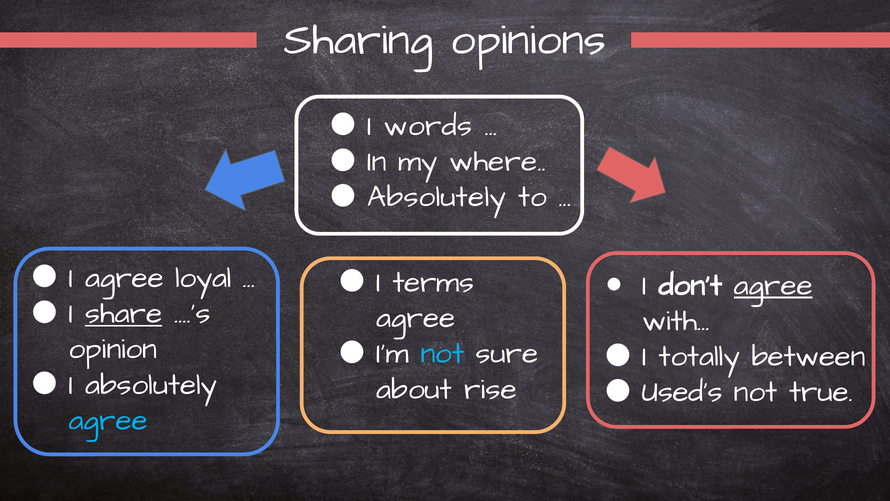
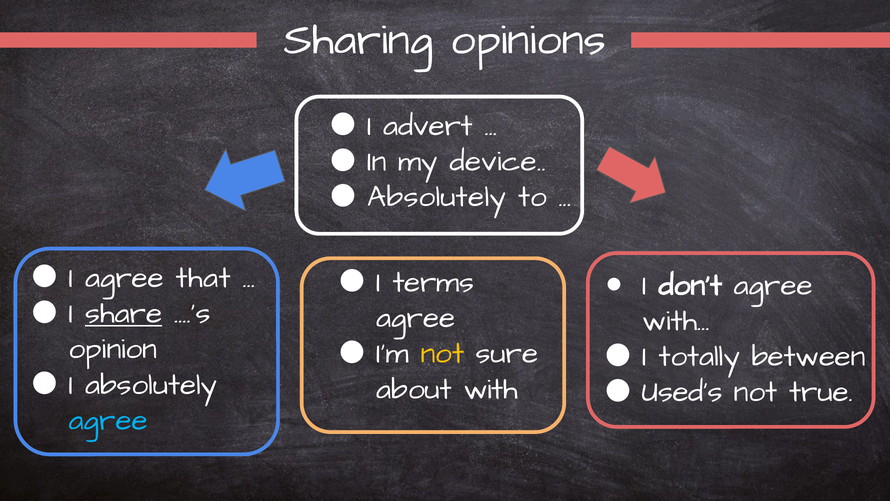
words: words -> advert
where: where -> device
loyal: loyal -> that
agree at (773, 285) underline: present -> none
not at (442, 353) colour: light blue -> yellow
rise: rise -> with
